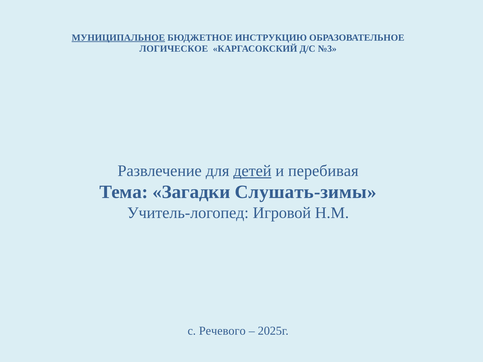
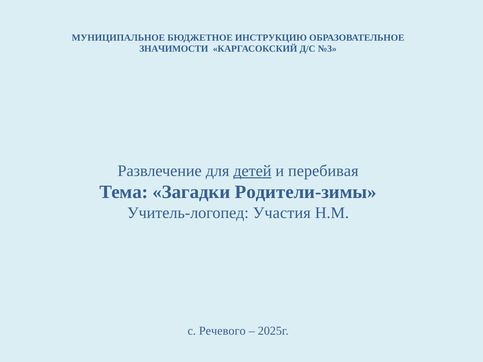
МУНИЦИПАЛЬНОЕ underline: present -> none
ЛОГИЧЕСКОЕ: ЛОГИЧЕСКОЕ -> ЗНАЧИМОСТИ
Слушать-зимы: Слушать-зимы -> Родители-зимы
Игровой: Игровой -> Участия
